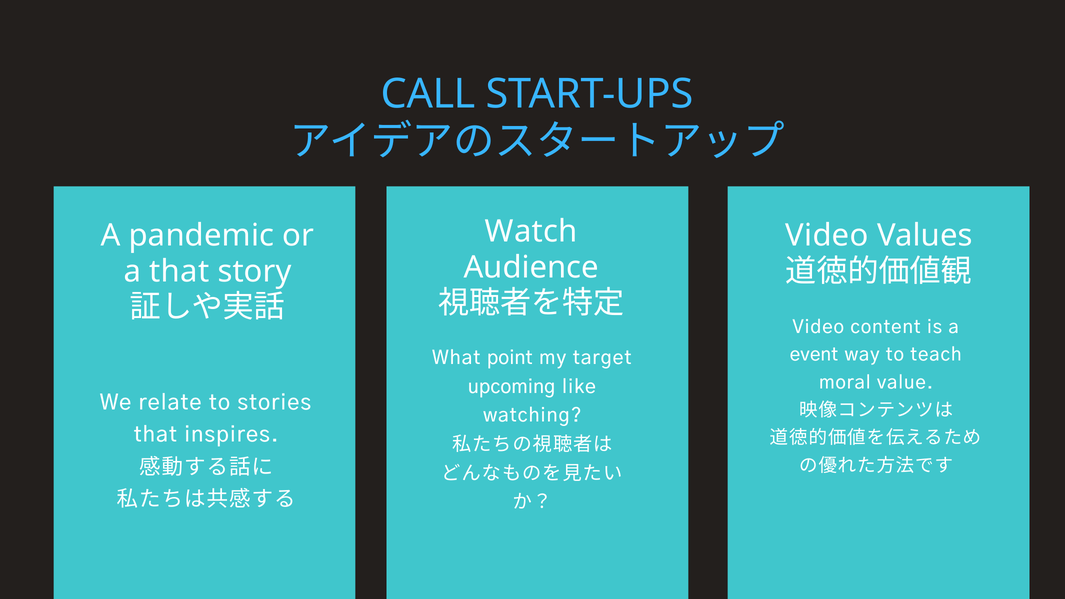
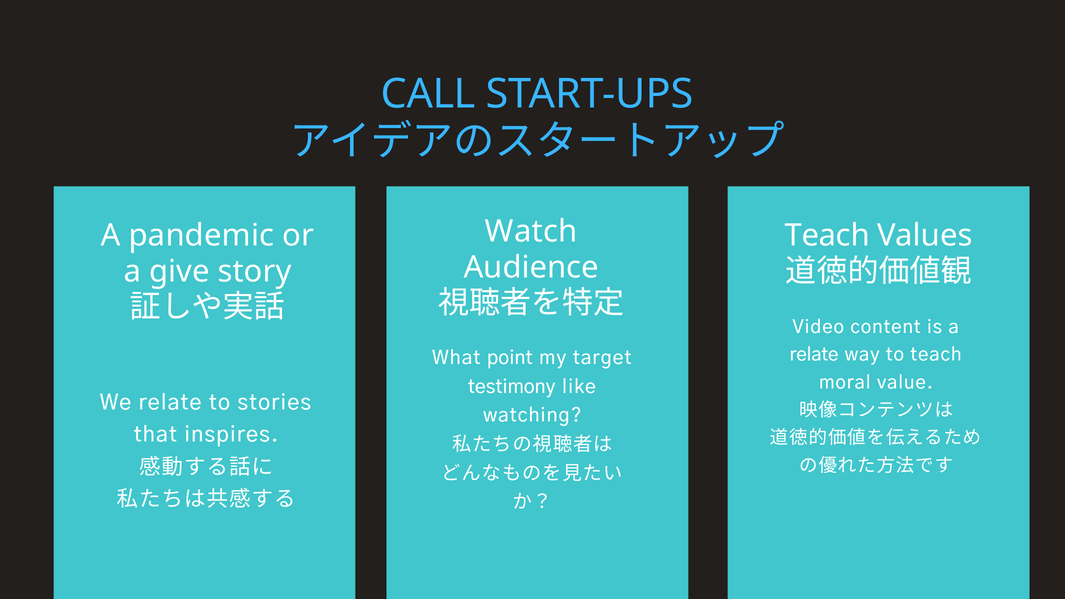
Video at (827, 236): Video -> Teach
a that: that -> give
event at (814, 355): event -> relate
upcoming: upcoming -> testimony
